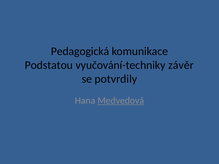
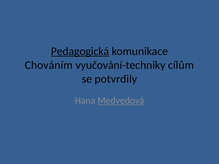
Pedagogická underline: none -> present
Podstatou: Podstatou -> Chováním
závěr: závěr -> cílům
